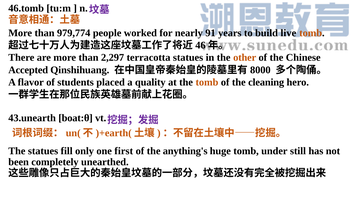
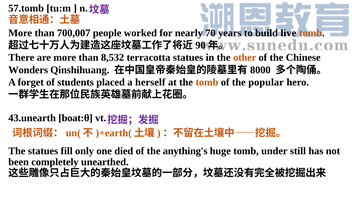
46.tomb: 46.tomb -> 57.tomb
979,774: 979,774 -> 700,007
91: 91 -> 70
46: 46 -> 90
2,297: 2,297 -> 8,532
Accepted: Accepted -> Wonders
flavor: flavor -> forget
quality: quality -> herself
cleaning: cleaning -> popular
first: first -> died
